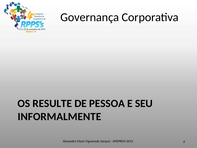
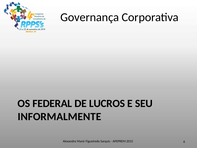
RESULTE: RESULTE -> FEDERAL
PESSOA: PESSOA -> LUCROS
